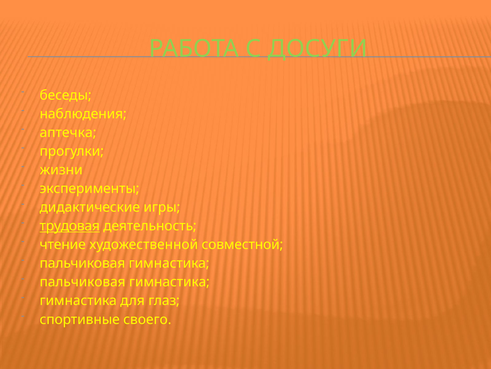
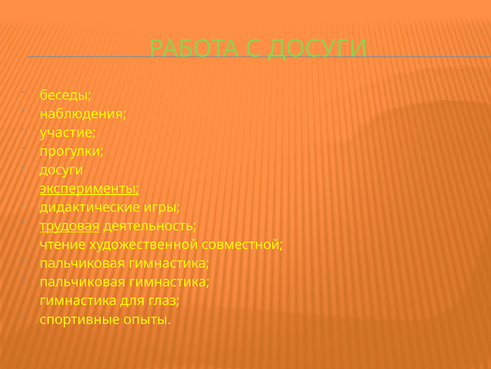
аптечка: аптечка -> участие
жизни at (61, 170): жизни -> досуги
эксперименты underline: none -> present
своего: своего -> опыты
